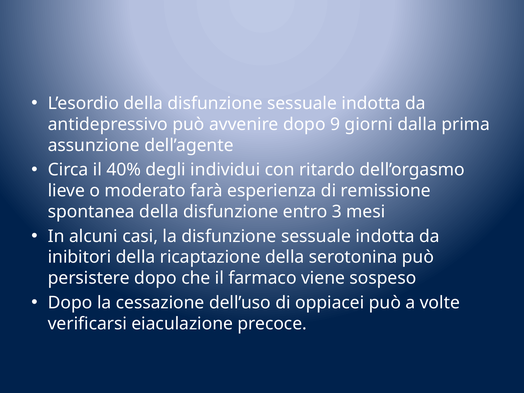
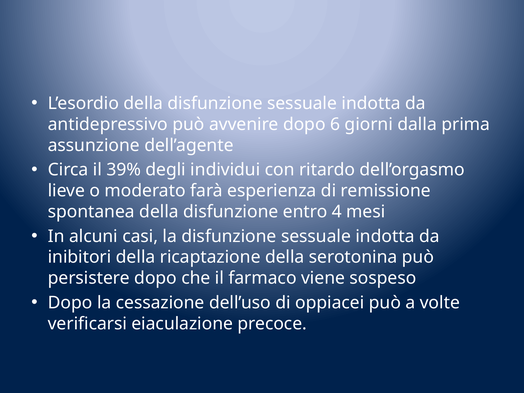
9: 9 -> 6
40%: 40% -> 39%
3: 3 -> 4
